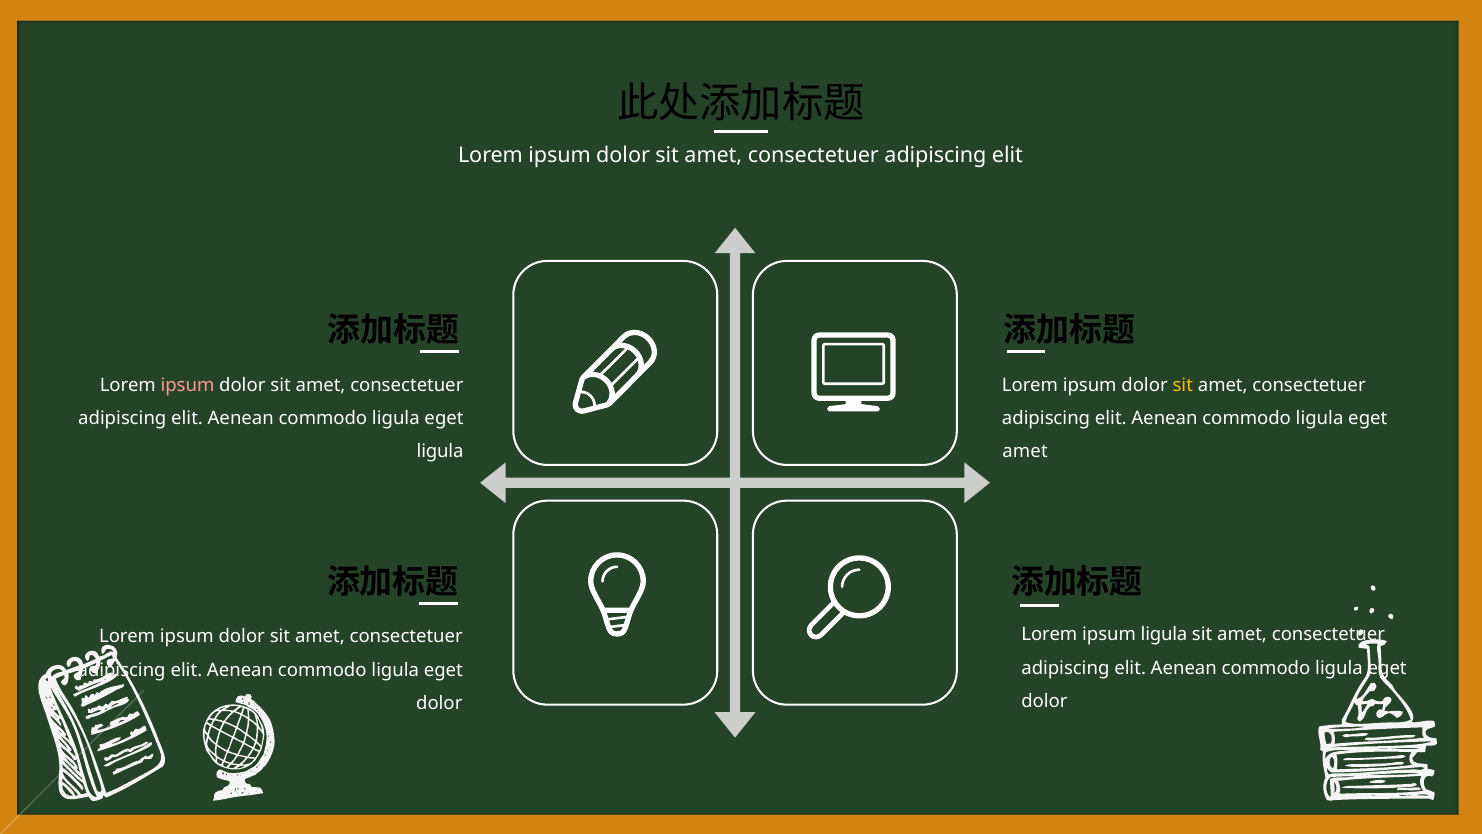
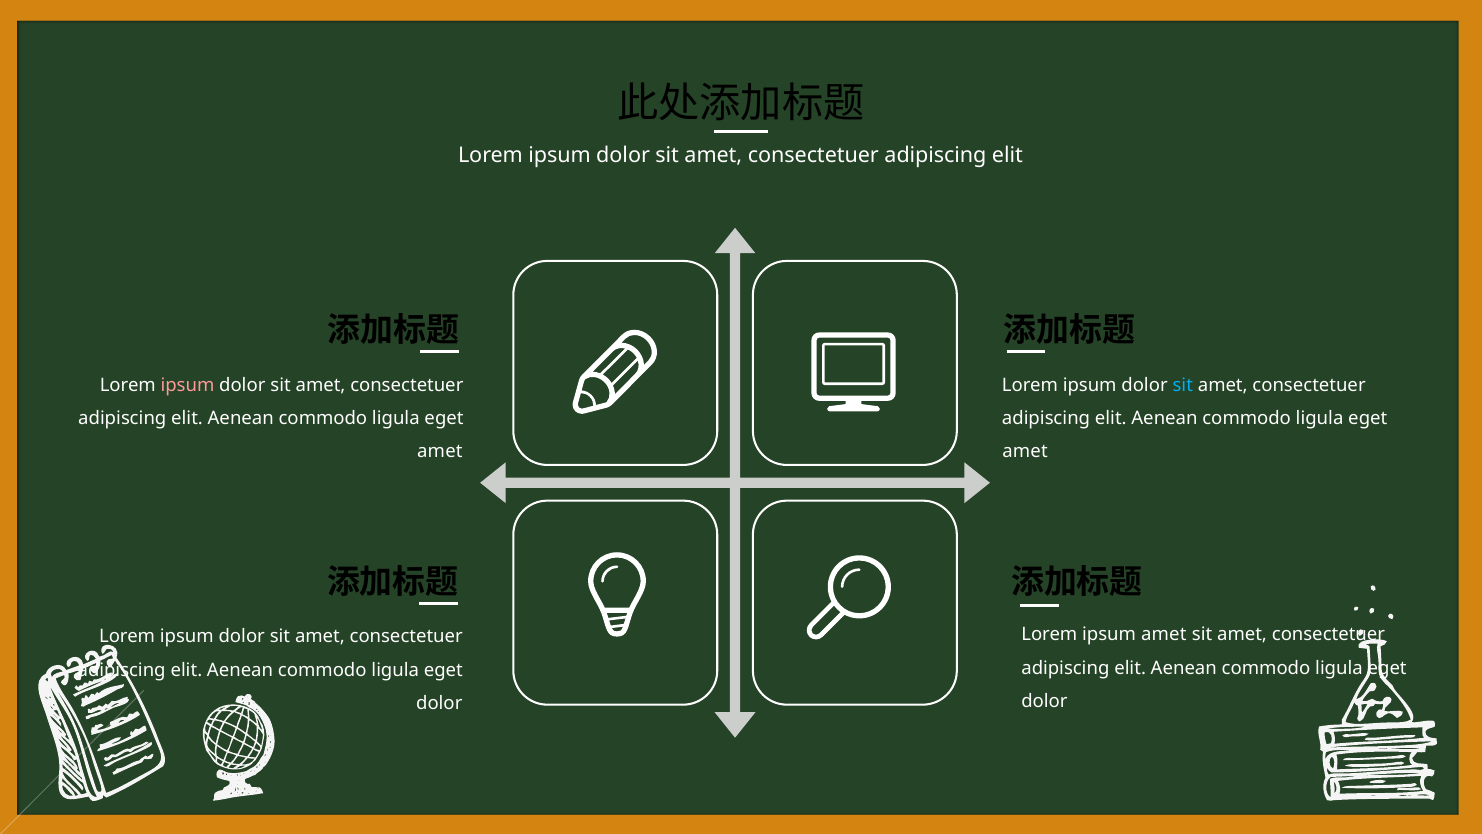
sit at (1183, 385) colour: yellow -> light blue
ligula at (440, 452): ligula -> amet
ipsum ligula: ligula -> amet
